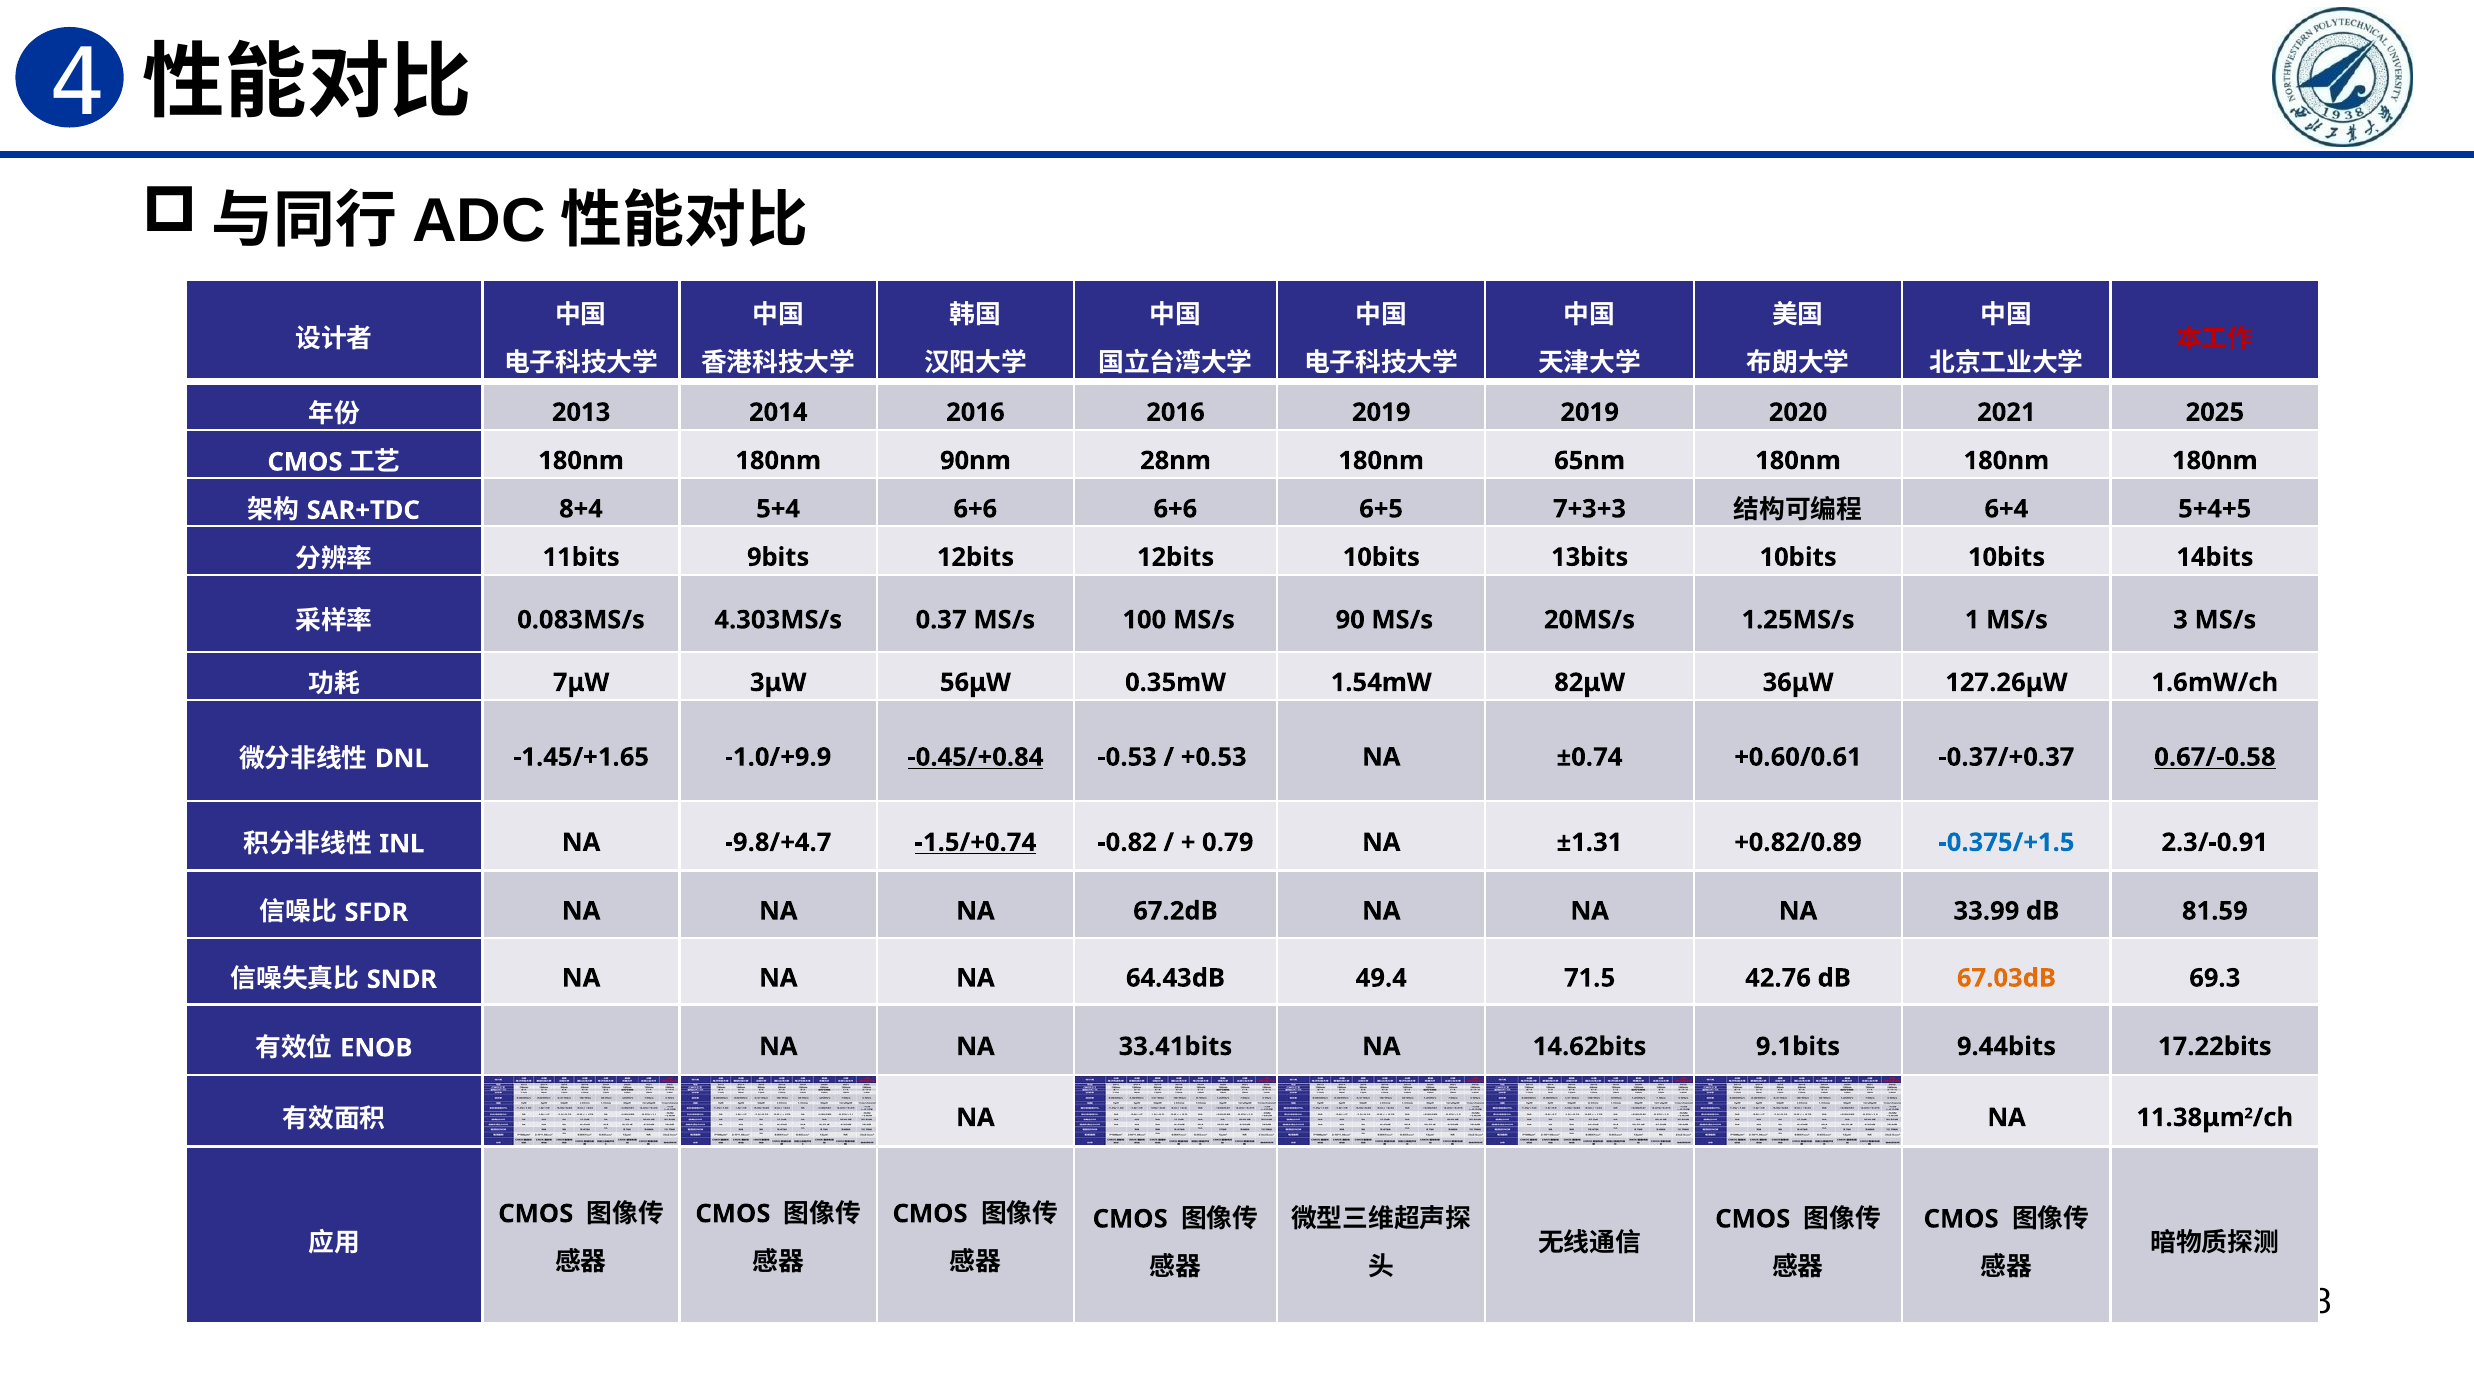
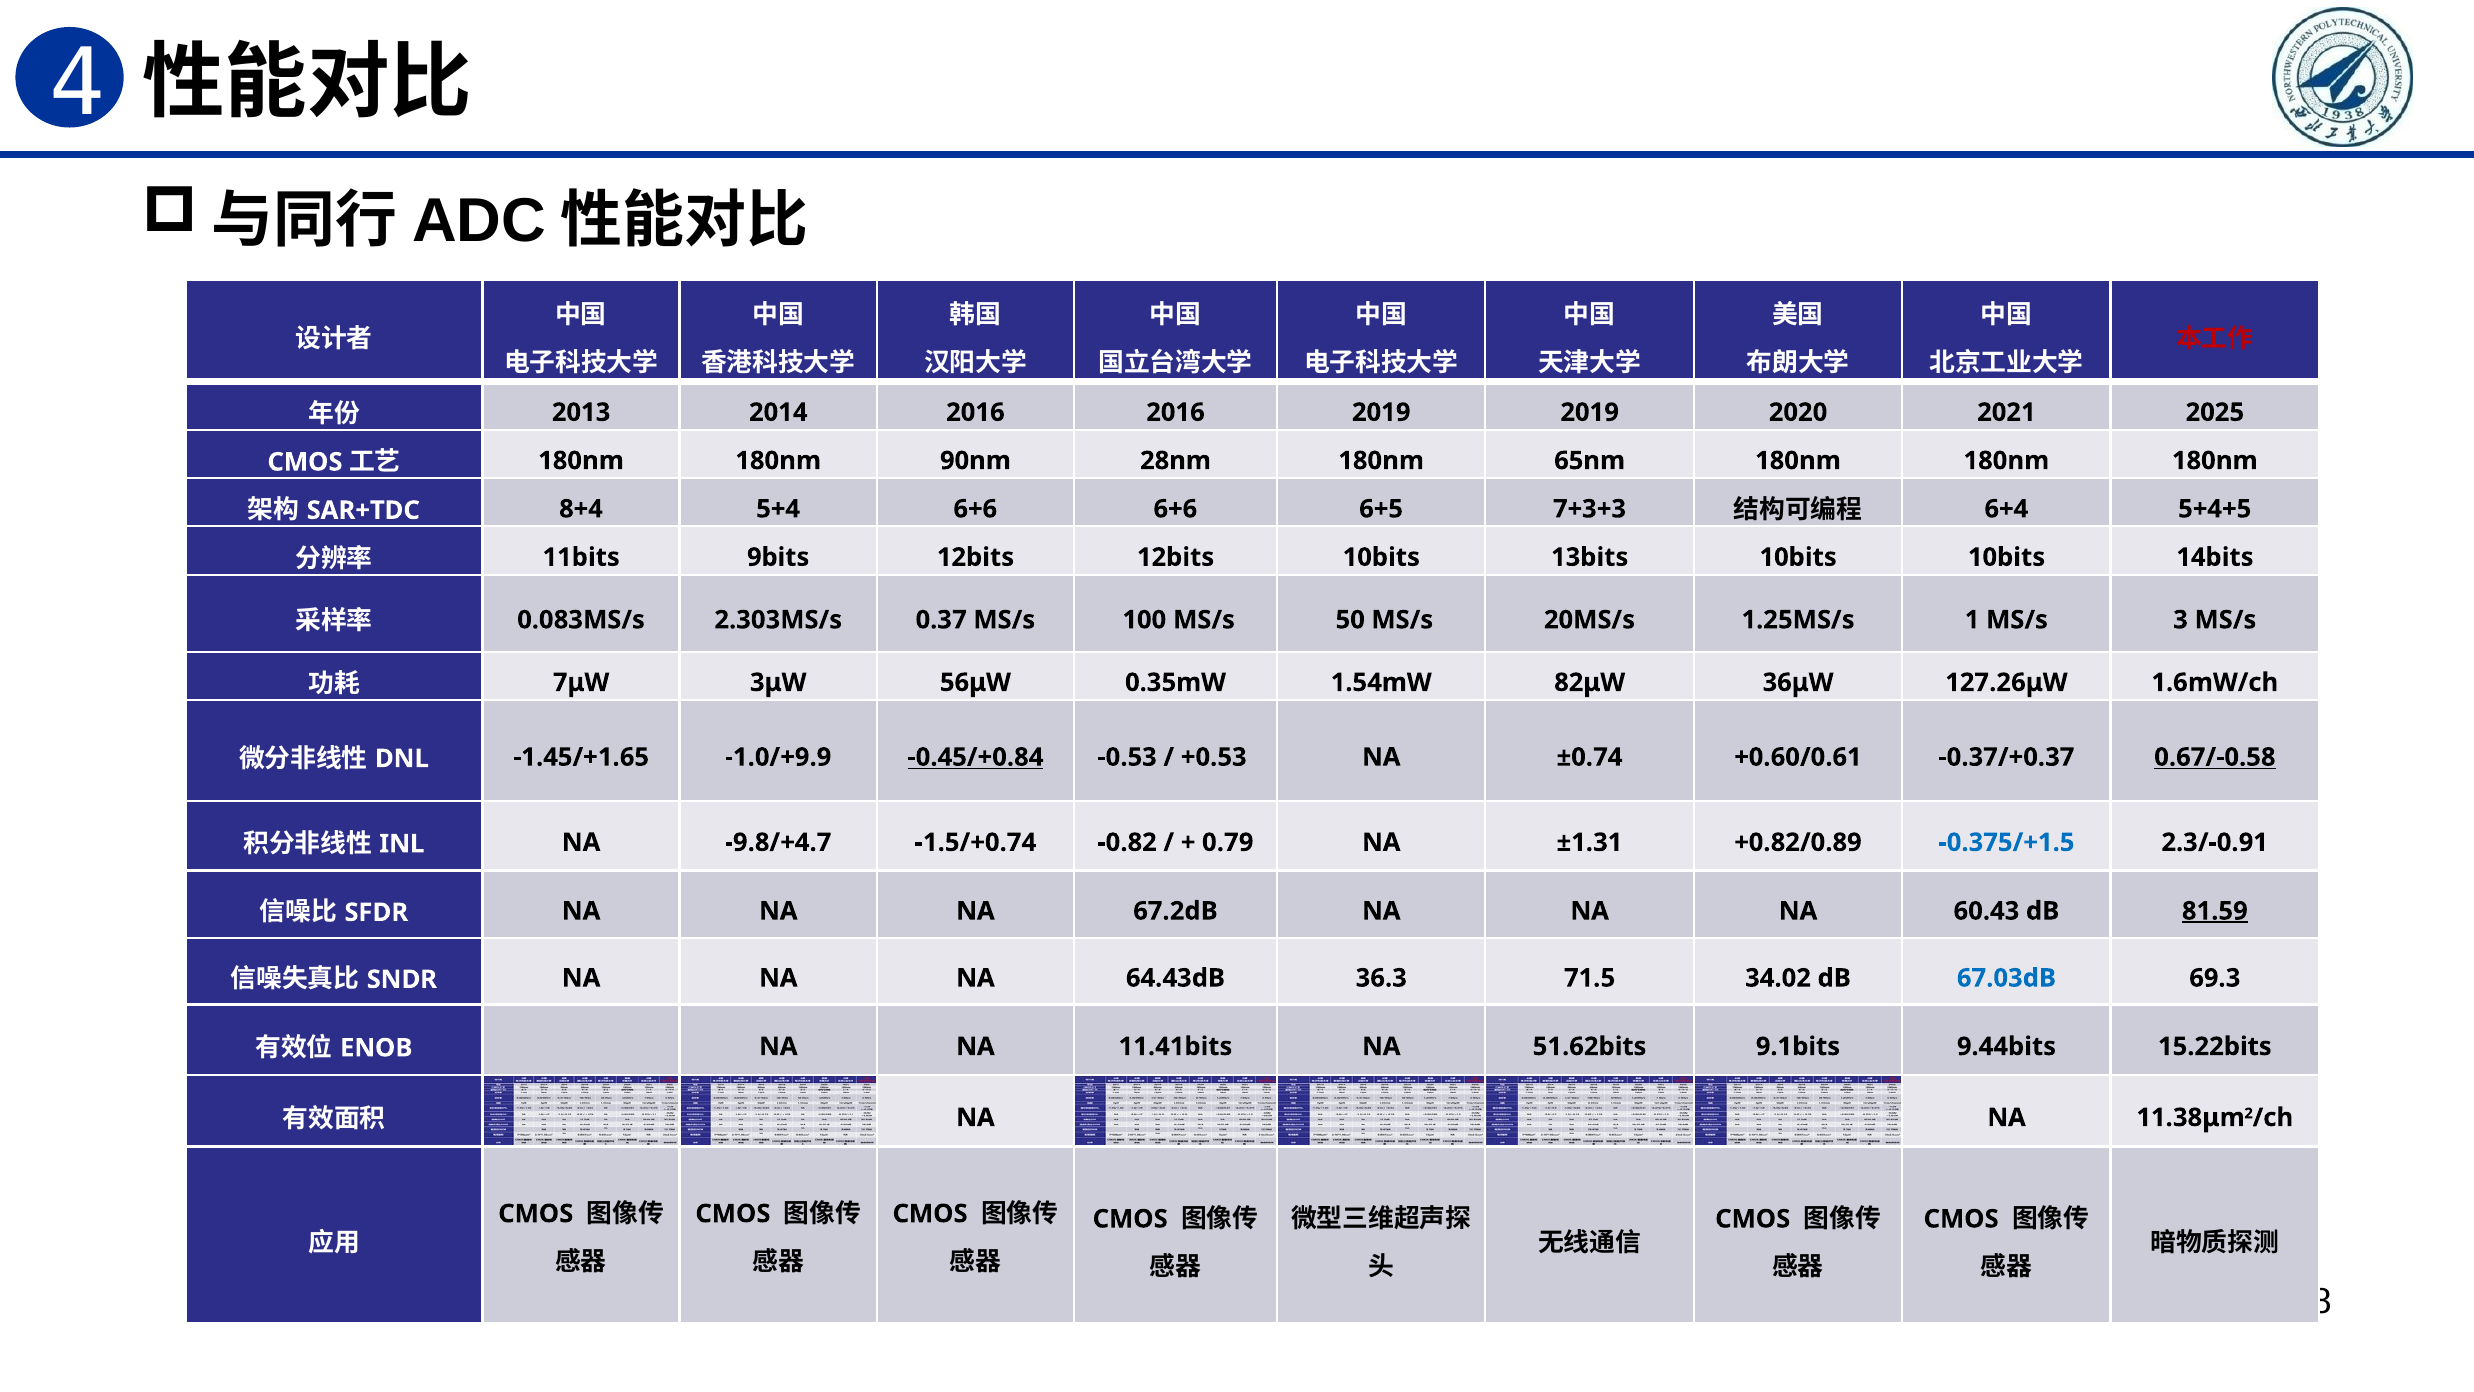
4.303MS/s: 4.303MS/s -> 2.303MS/s
90: 90 -> 50
-1.5/+0.74 underline: present -> none
33.99: 33.99 -> 60.43
81.59 underline: none -> present
49.4: 49.4 -> 36.3
42.76: 42.76 -> 34.02
67.03dB colour: orange -> blue
33.41bits: 33.41bits -> 11.41bits
14.62bits: 14.62bits -> 51.62bits
17.22bits: 17.22bits -> 15.22bits
